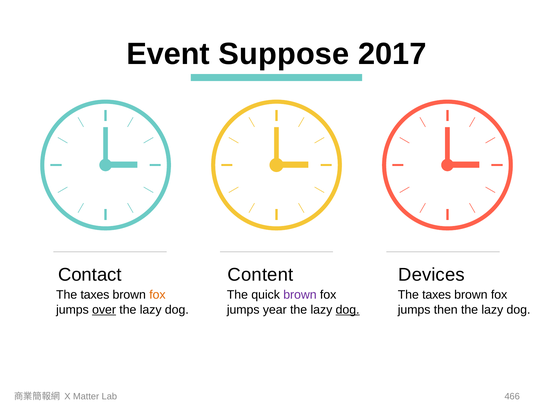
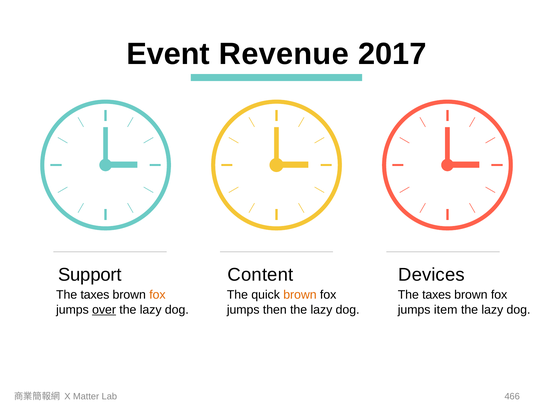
Suppose: Suppose -> Revenue
Contact: Contact -> Support
brown at (300, 295) colour: purple -> orange
year: year -> then
dog at (348, 310) underline: present -> none
then: then -> item
